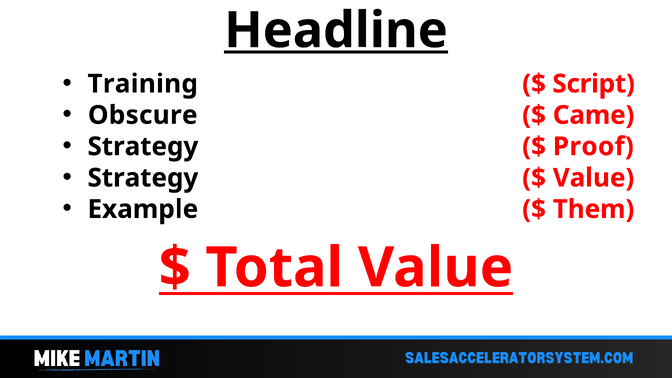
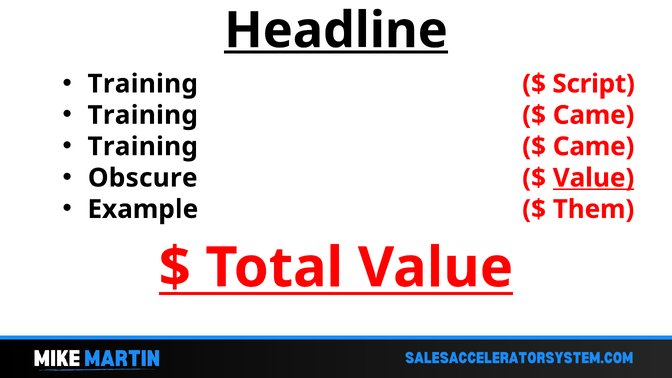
Obscure at (143, 115): Obscure -> Training
Strategy at (143, 147): Strategy -> Training
Proof at (593, 147): Proof -> Came
Strategy at (143, 178): Strategy -> Obscure
Value at (594, 178) underline: none -> present
